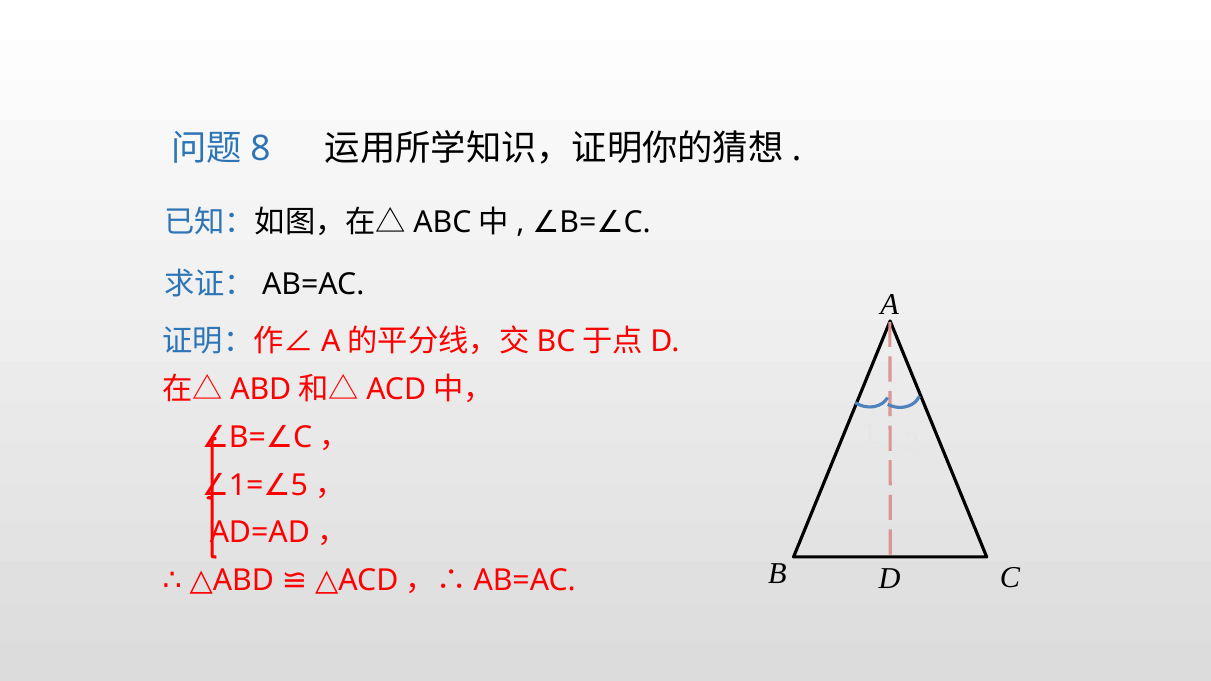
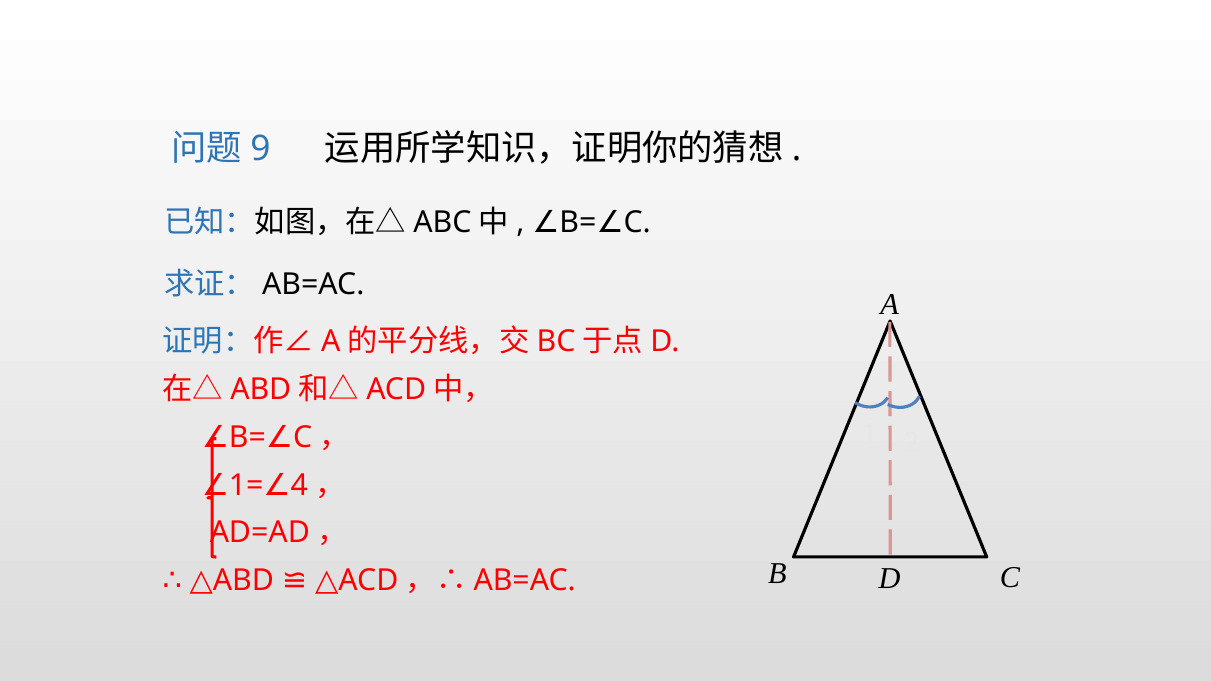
8: 8 -> 9
5: 5 -> 4
